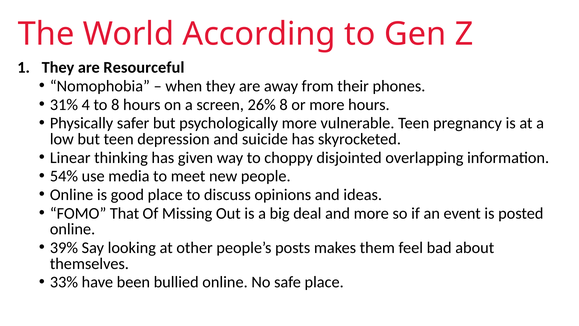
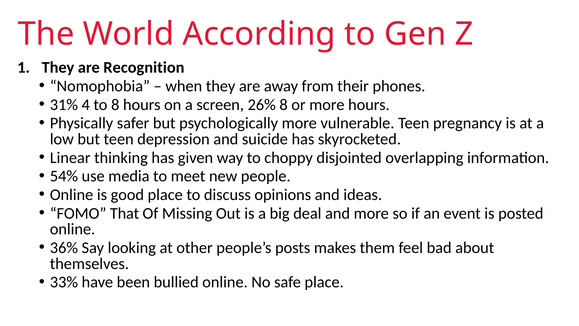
Resourceful: Resourceful -> Recognition
39%: 39% -> 36%
